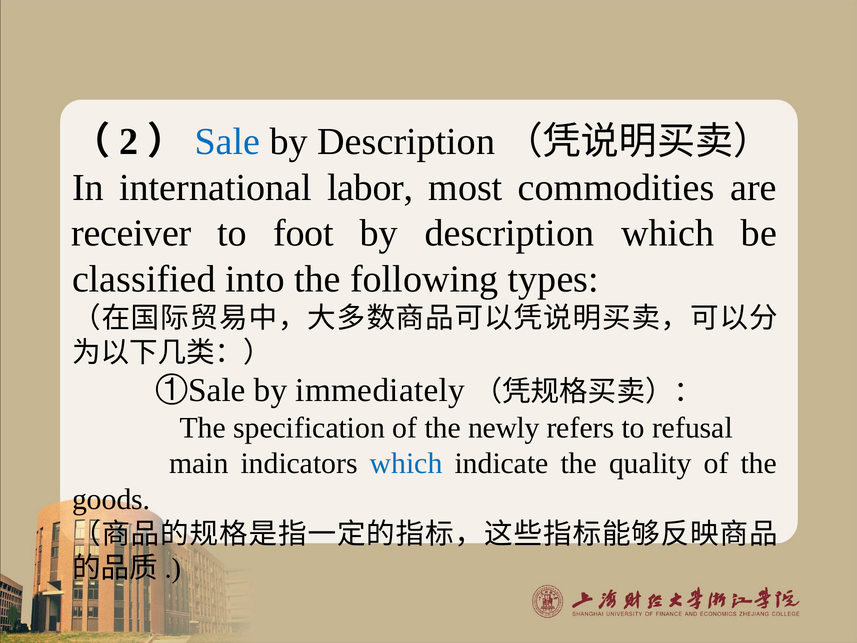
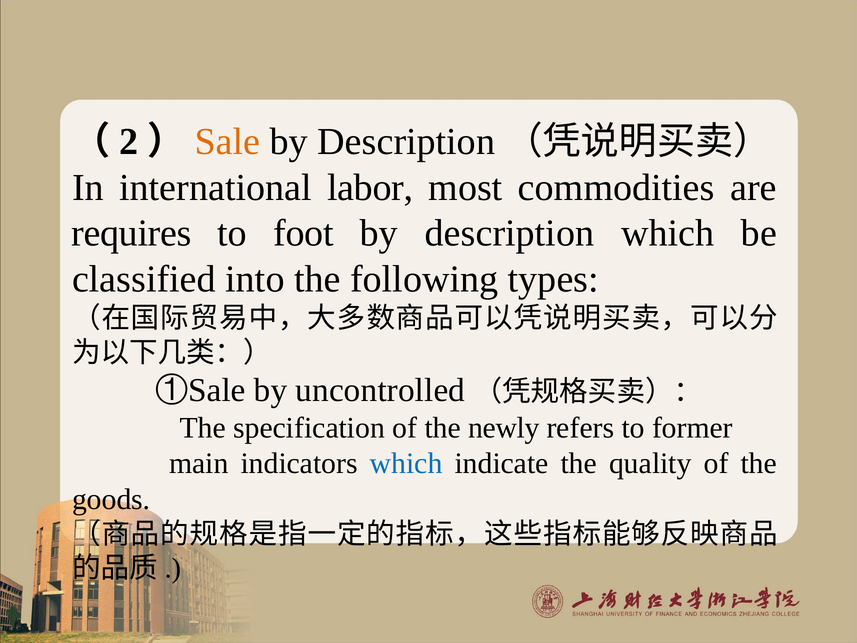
Sale at (228, 142) colour: blue -> orange
receiver: receiver -> requires
immediately: immediately -> uncontrolled
refusal: refusal -> former
